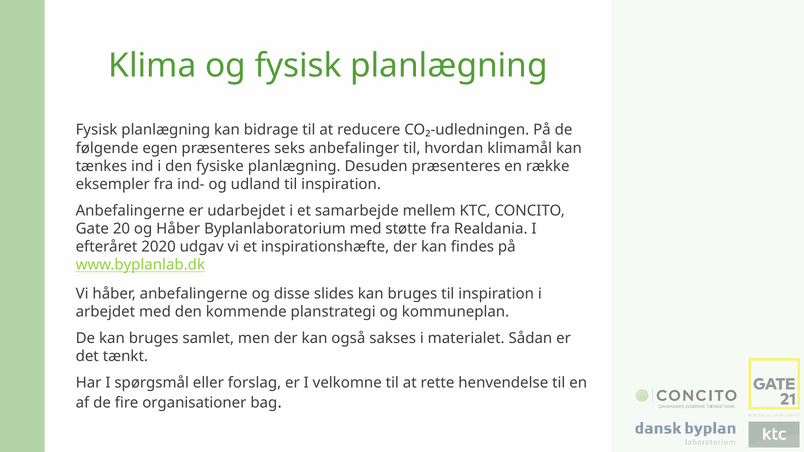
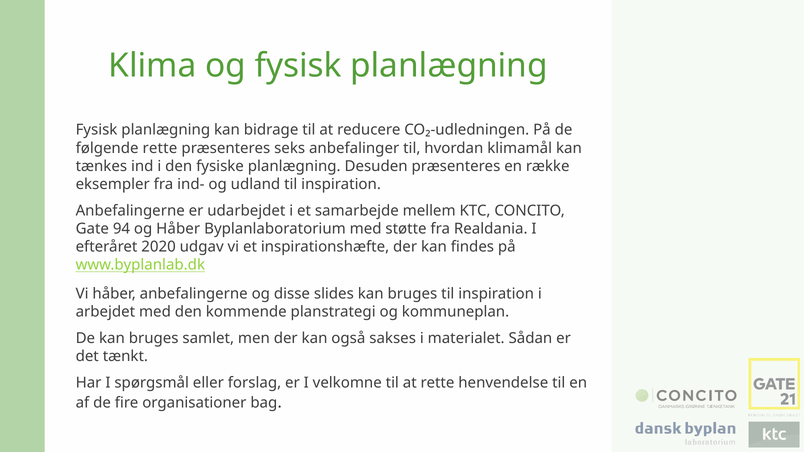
følgende egen: egen -> rette
20: 20 -> 94
